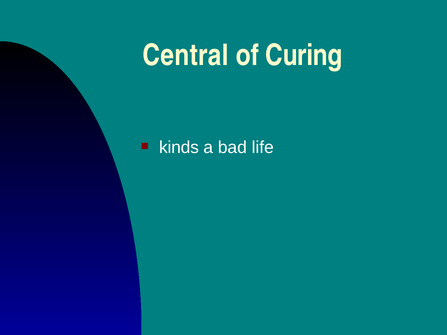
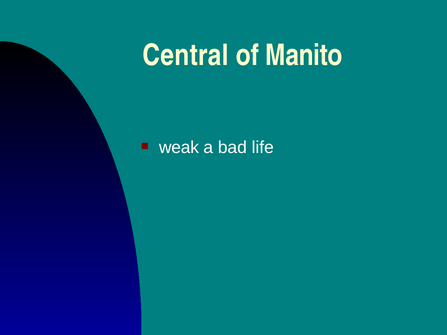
Curing: Curing -> Manito
kinds: kinds -> weak
